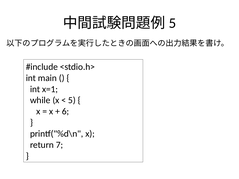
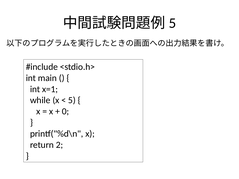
6: 6 -> 0
7: 7 -> 2
